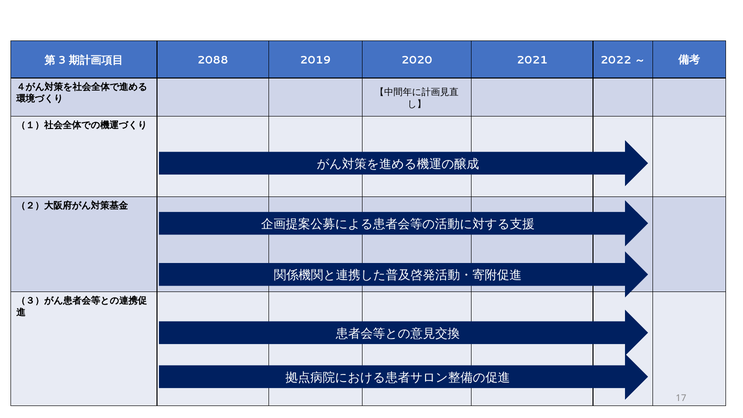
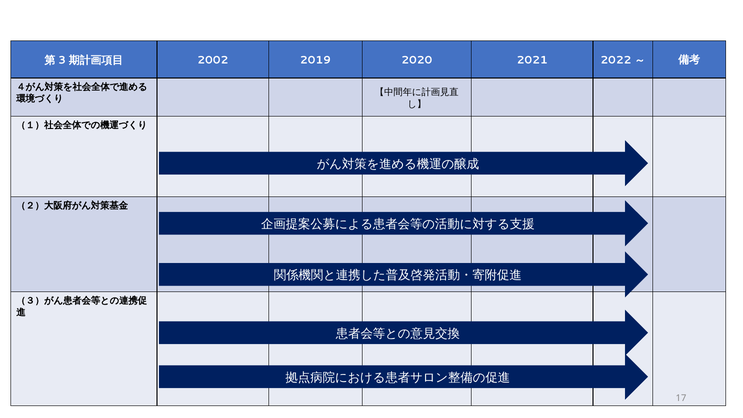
2088: 2088 -> 2002
